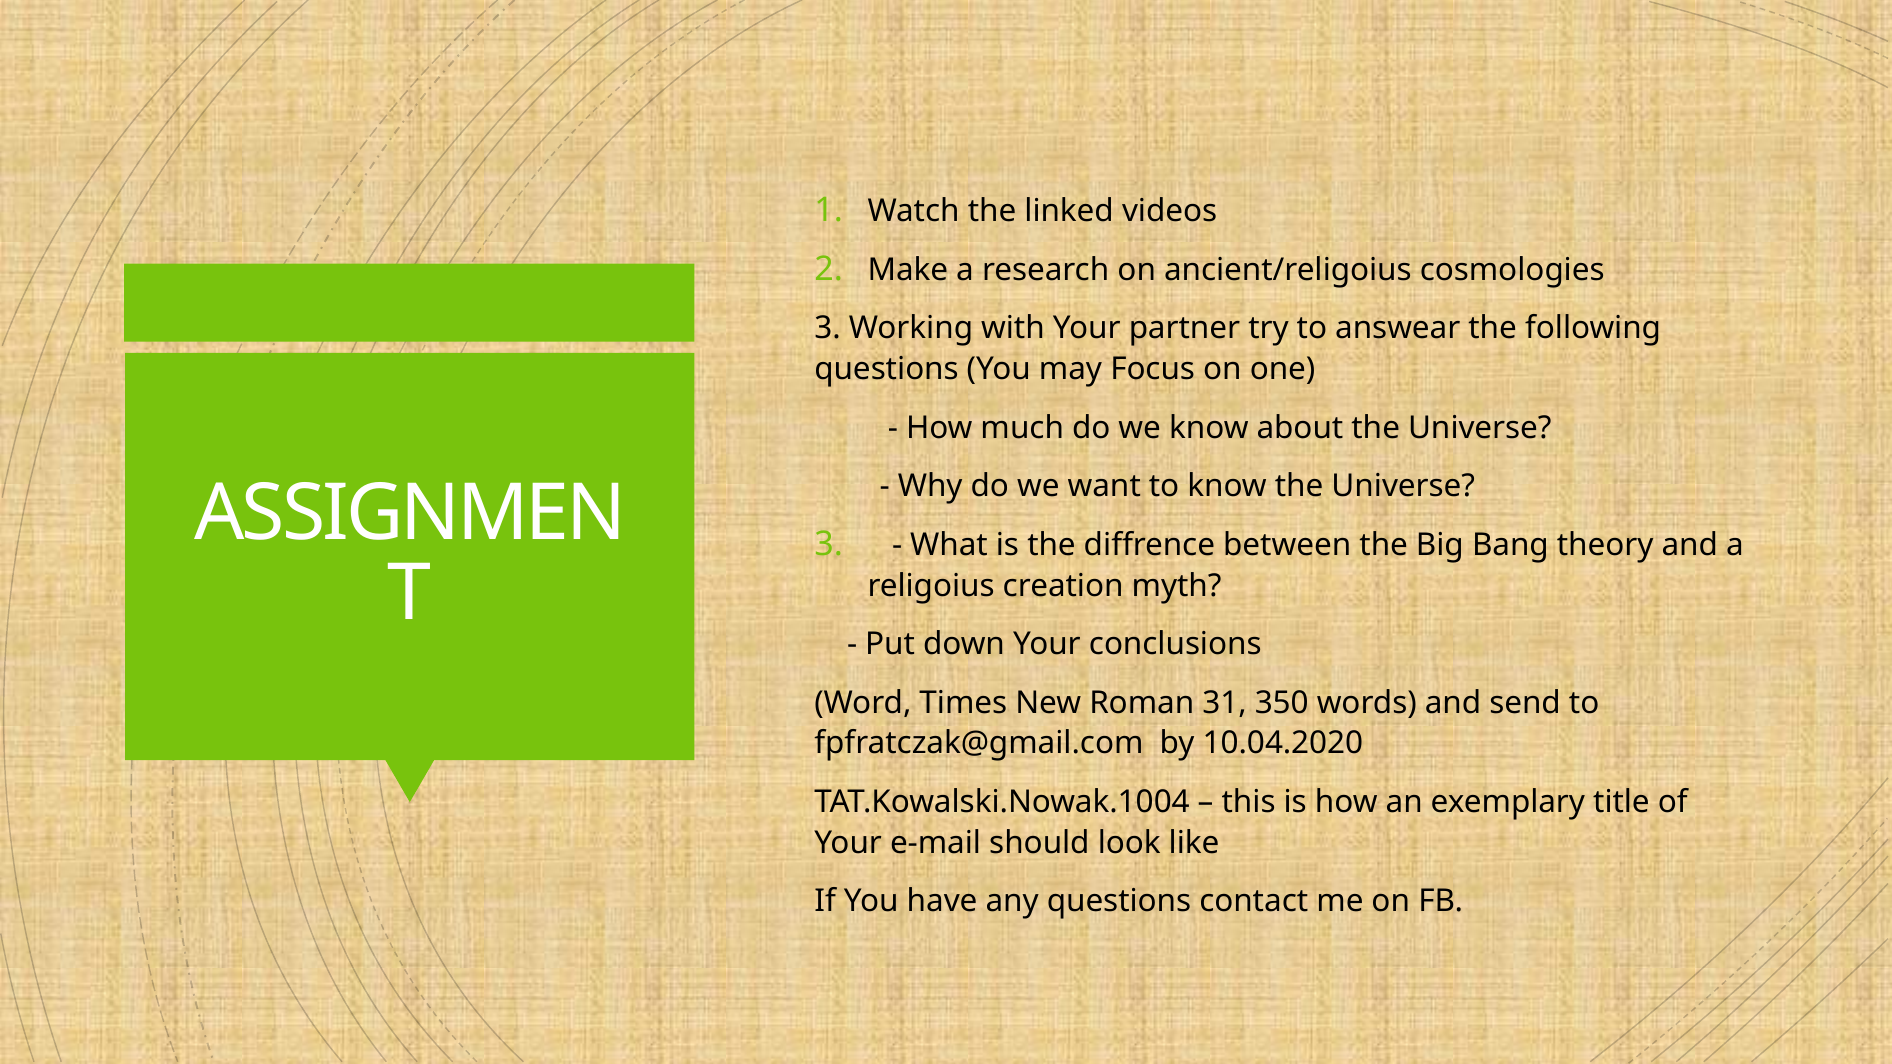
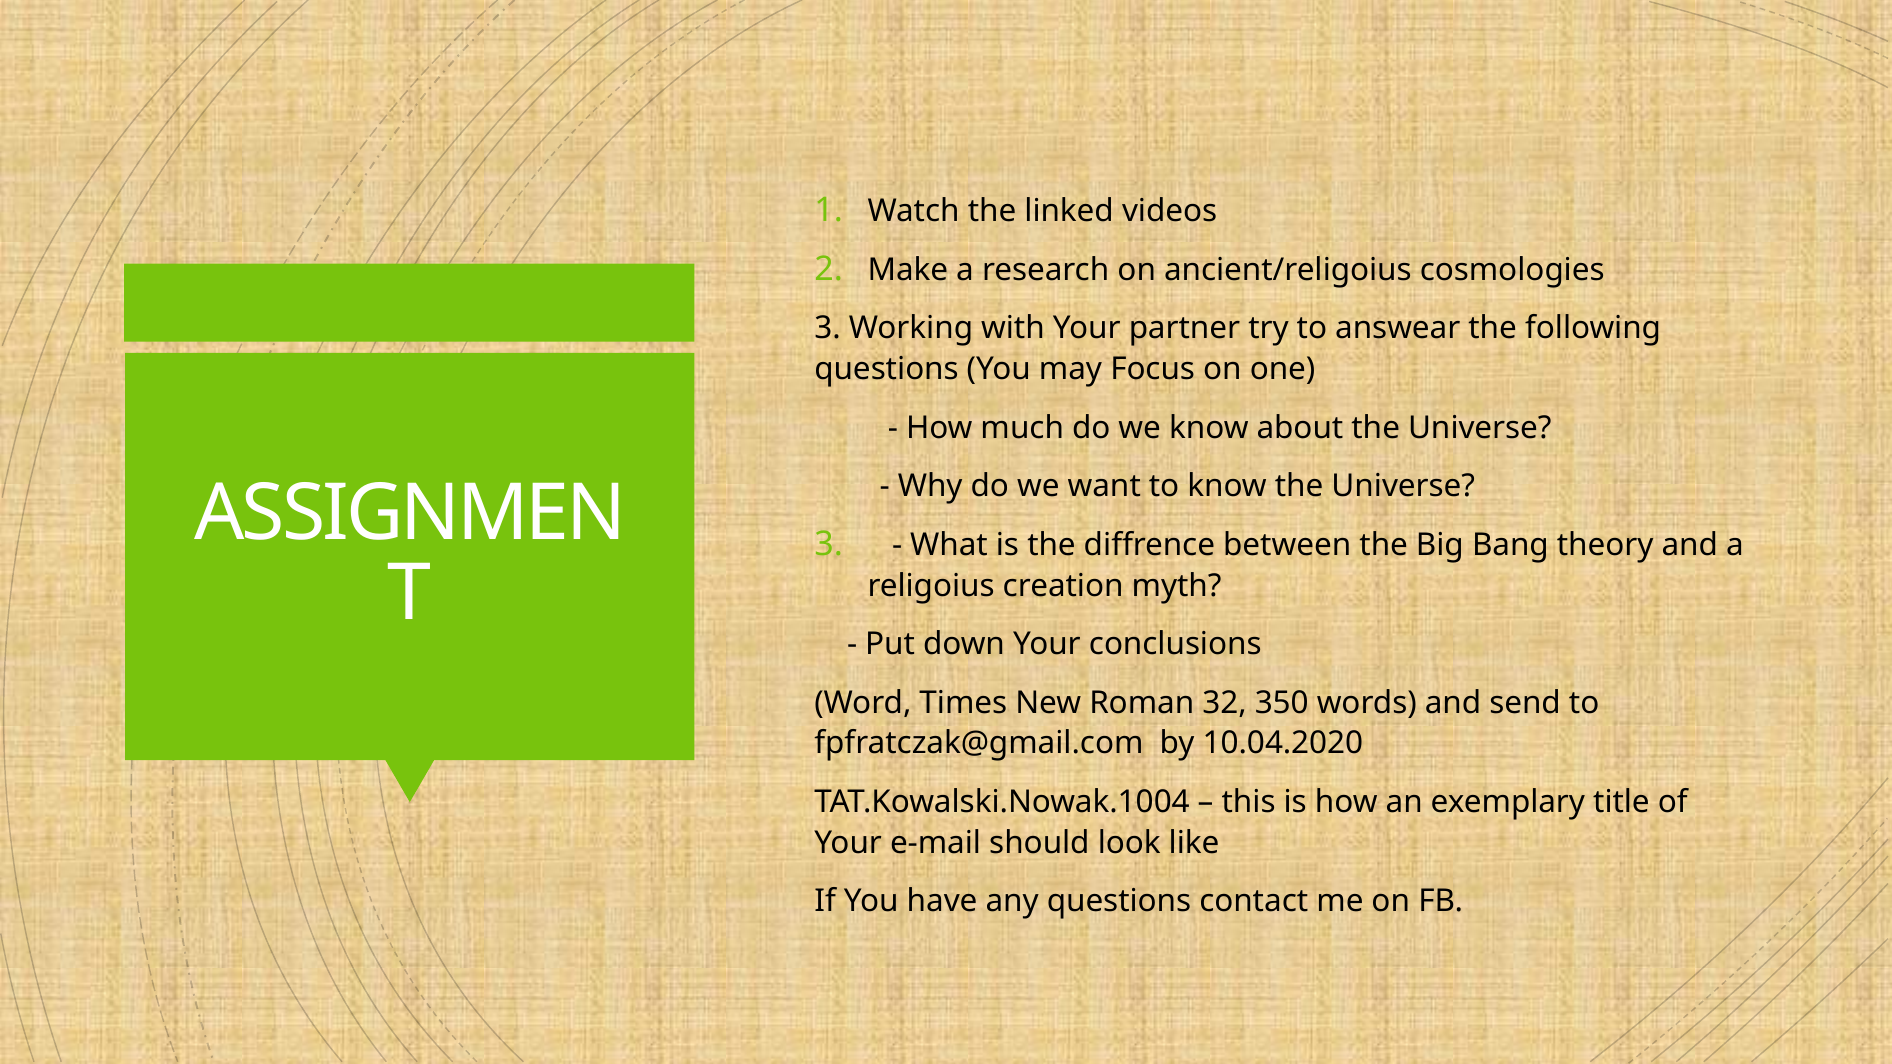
31: 31 -> 32
